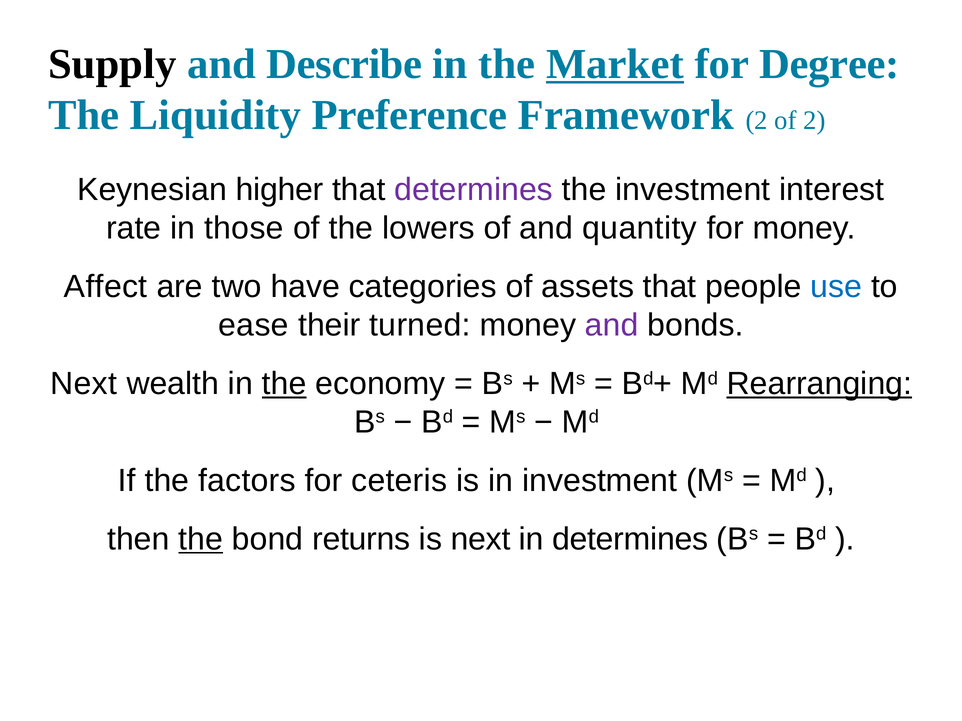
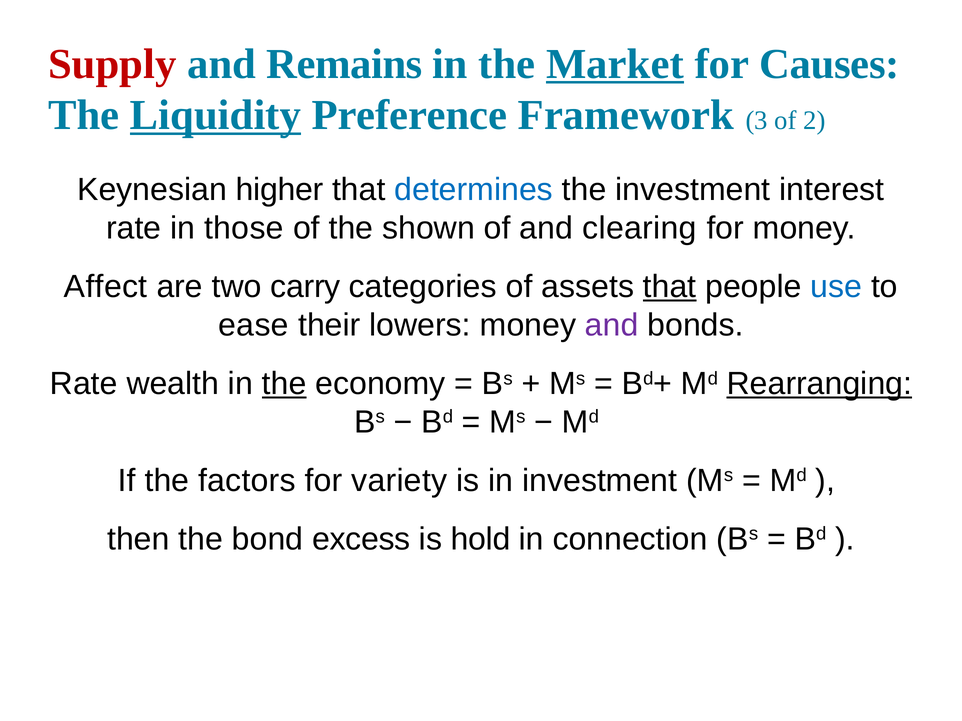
Supply colour: black -> red
Describe: Describe -> Remains
Degree: Degree -> Causes
Liquidity underline: none -> present
Framework 2: 2 -> 3
determines at (474, 190) colour: purple -> blue
lowers: lowers -> shown
quantity: quantity -> clearing
have: have -> carry
that at (670, 287) underline: none -> present
turned: turned -> lowers
Next at (84, 384): Next -> Rate
ceteris: ceteris -> variety
the at (201, 539) underline: present -> none
returns: returns -> excess
is next: next -> hold
in determines: determines -> connection
